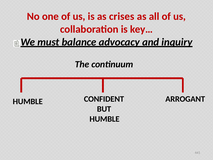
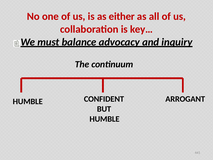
crises: crises -> either
